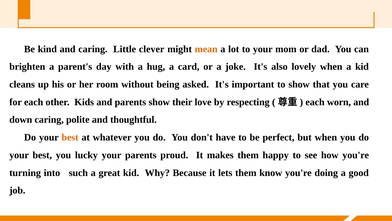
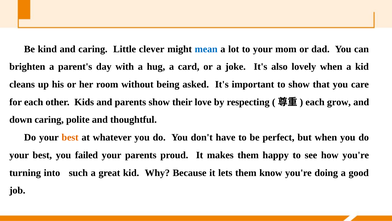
mean colour: orange -> blue
worn: worn -> grow
lucky: lucky -> failed
